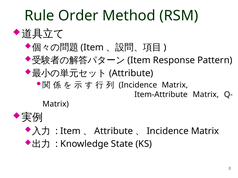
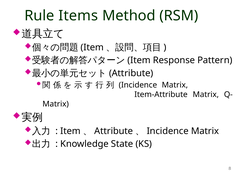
Order: Order -> Items
